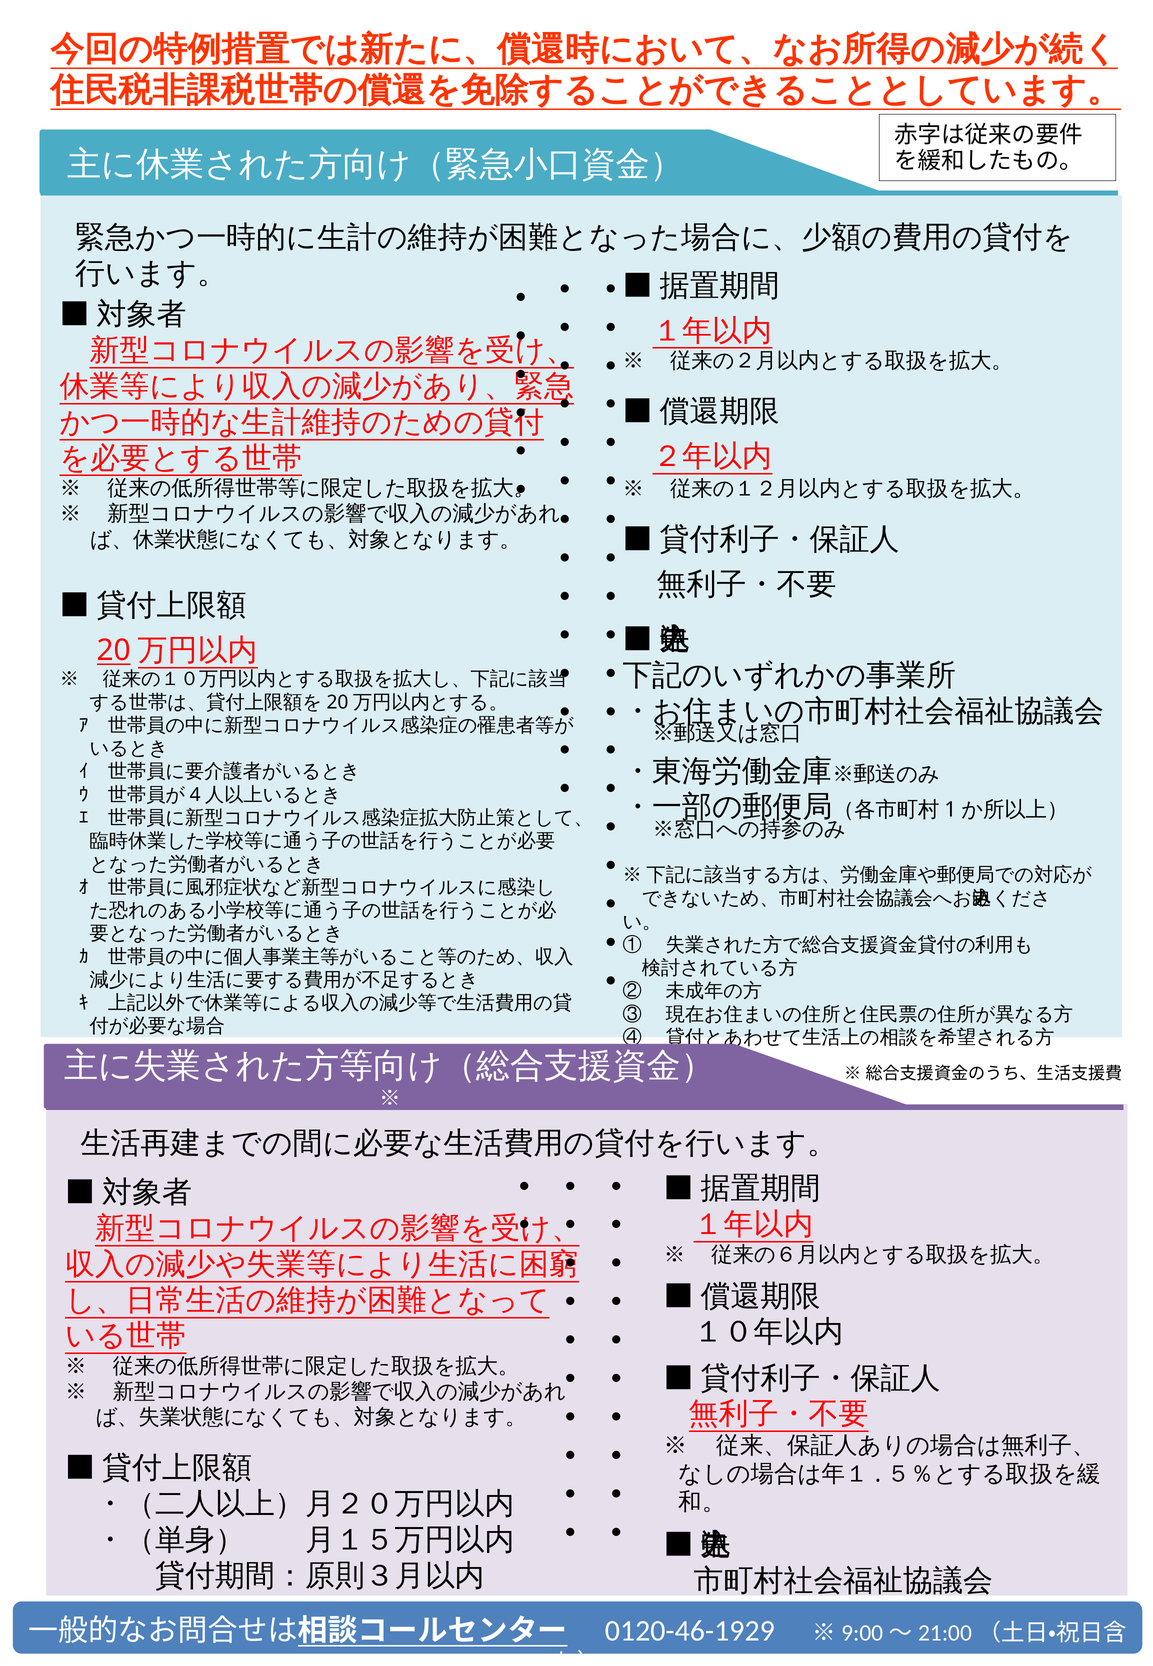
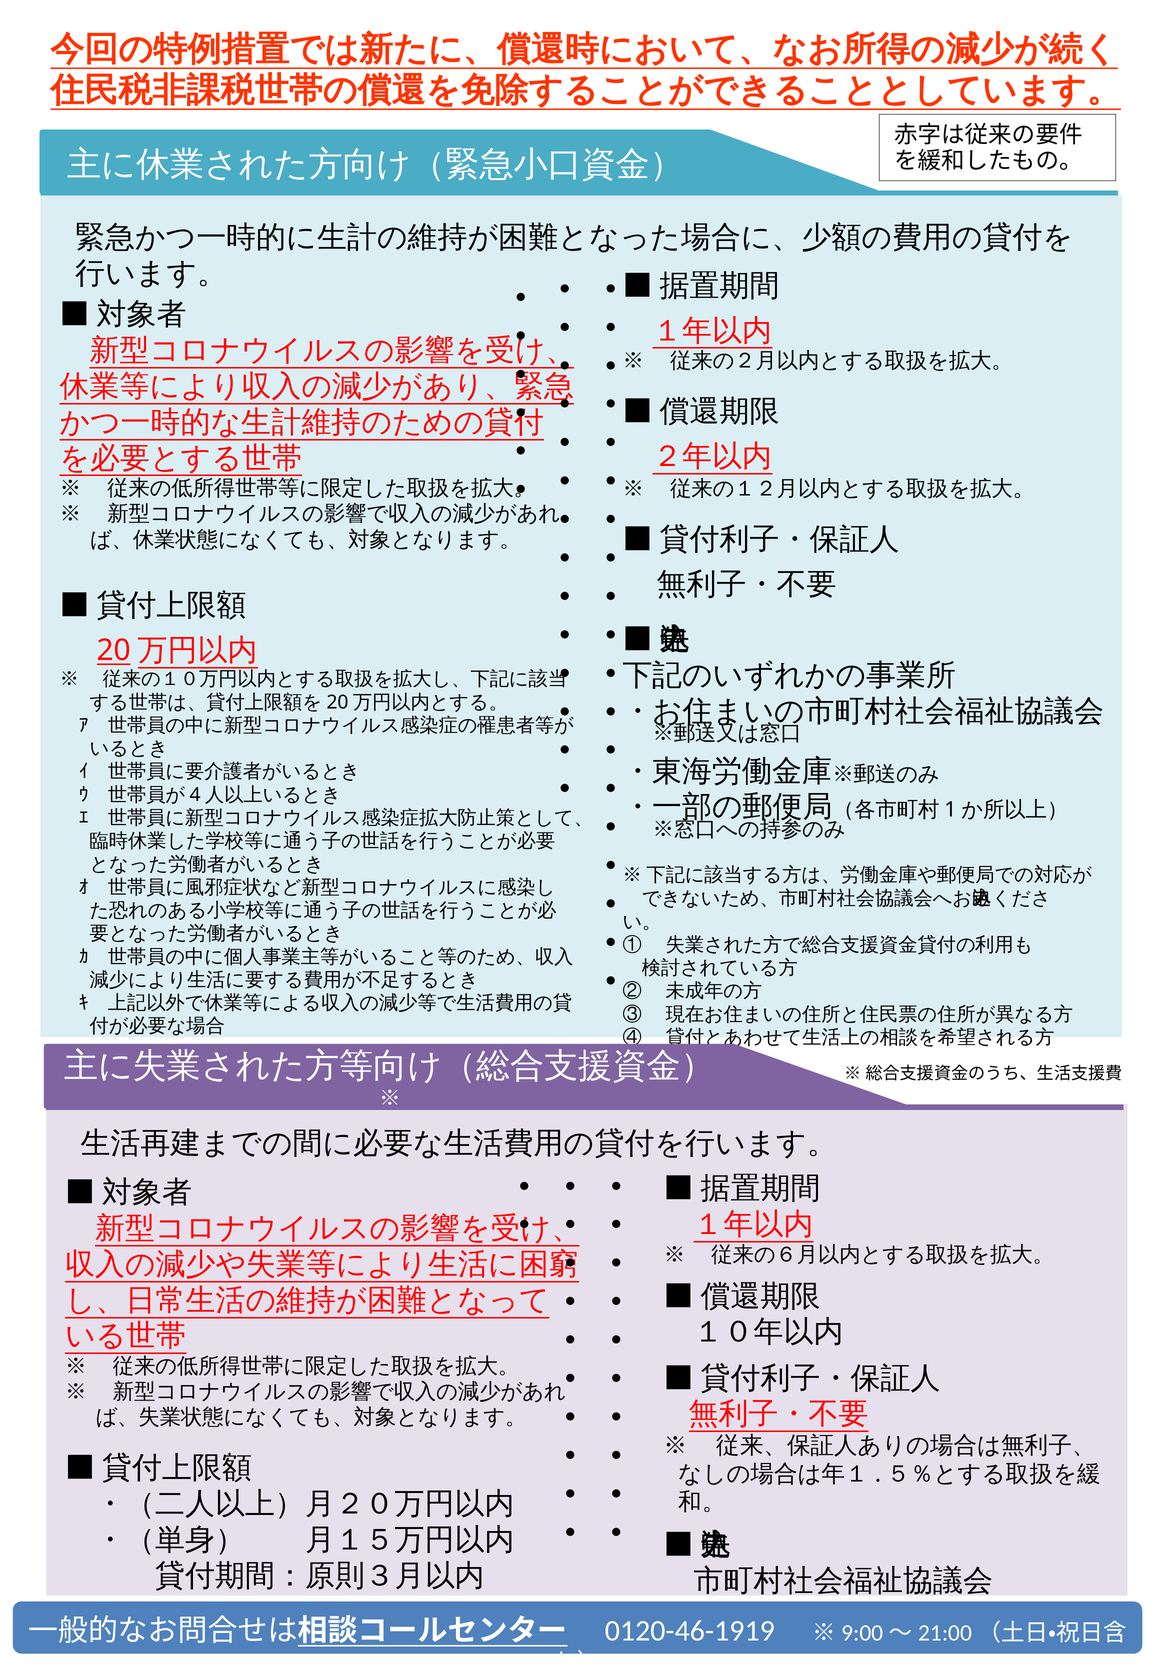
0120-46-1929: 0120-46-1929 -> 0120-46-1919
